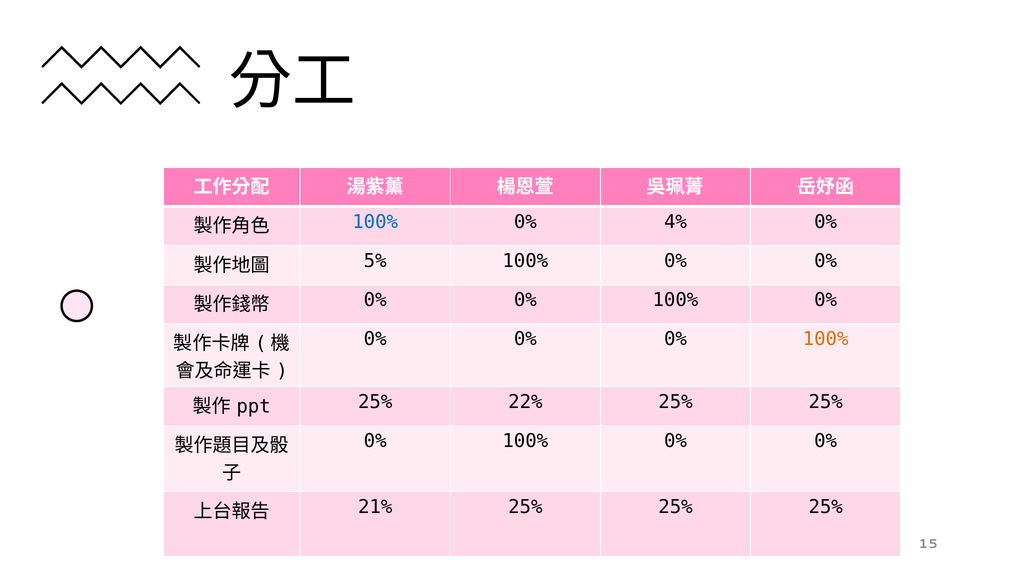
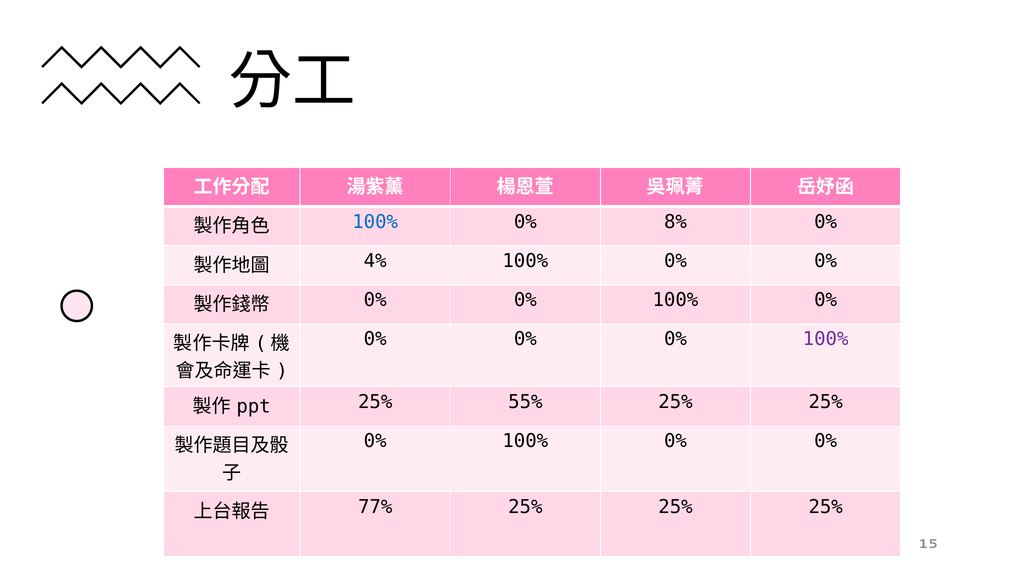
4%: 4% -> 8%
5%: 5% -> 4%
100% at (826, 339) colour: orange -> purple
22%: 22% -> 55%
21%: 21% -> 77%
